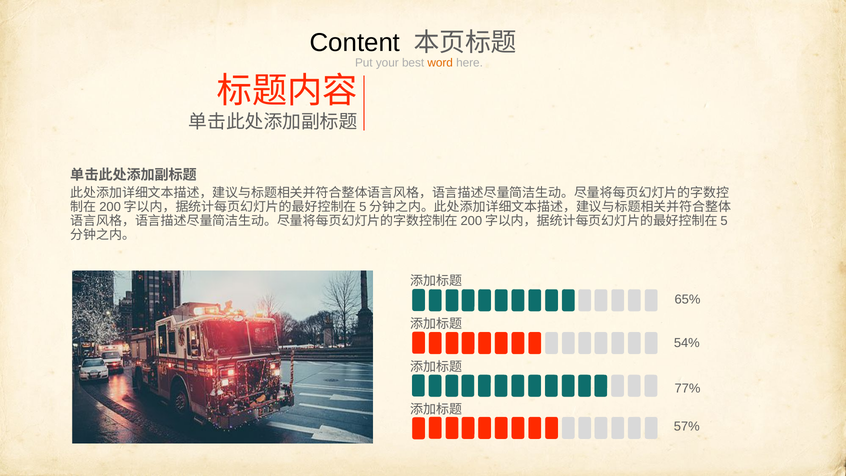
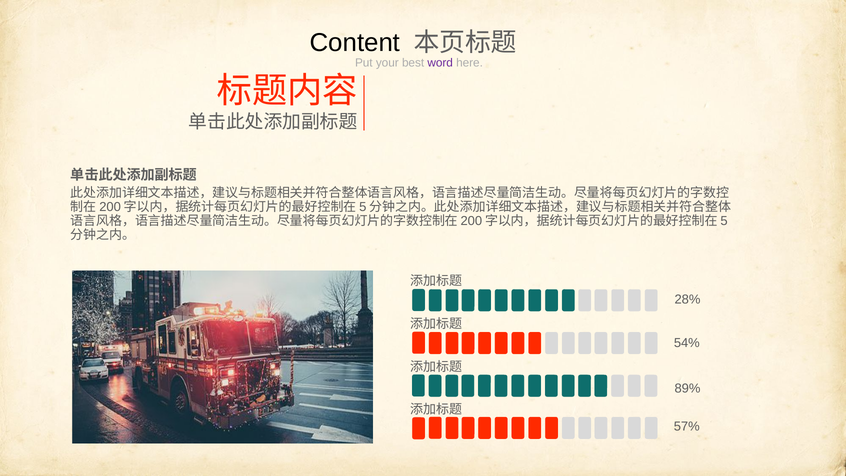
word colour: orange -> purple
65%: 65% -> 28%
77%: 77% -> 89%
